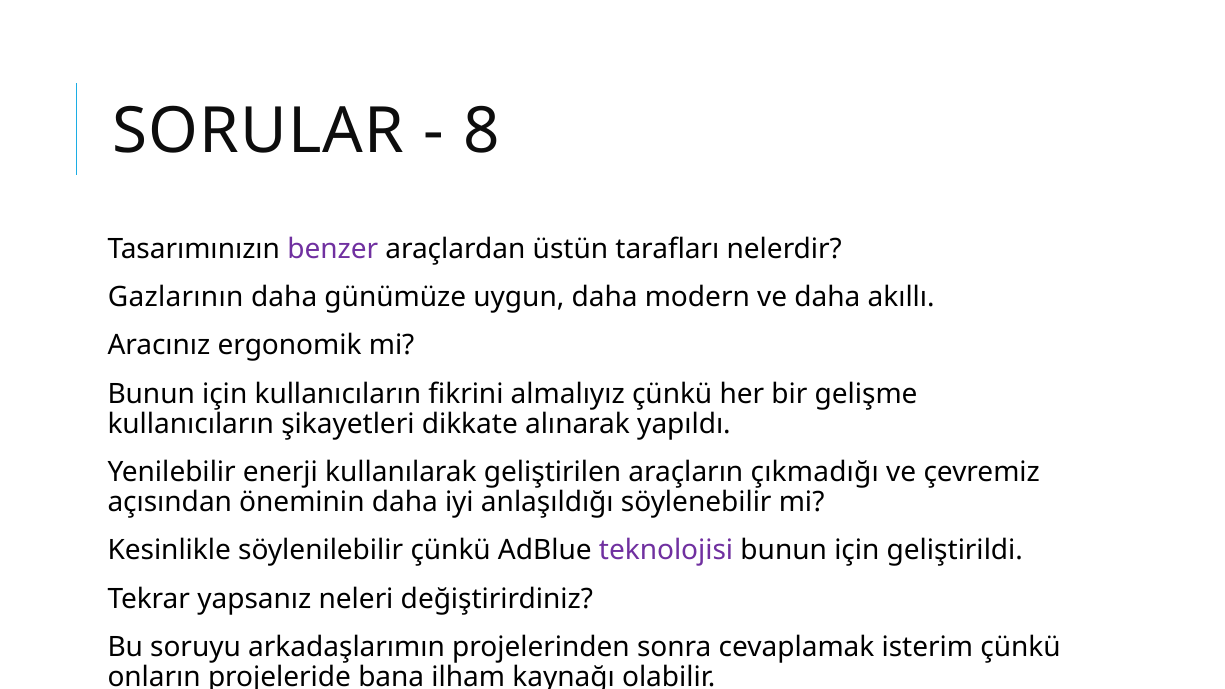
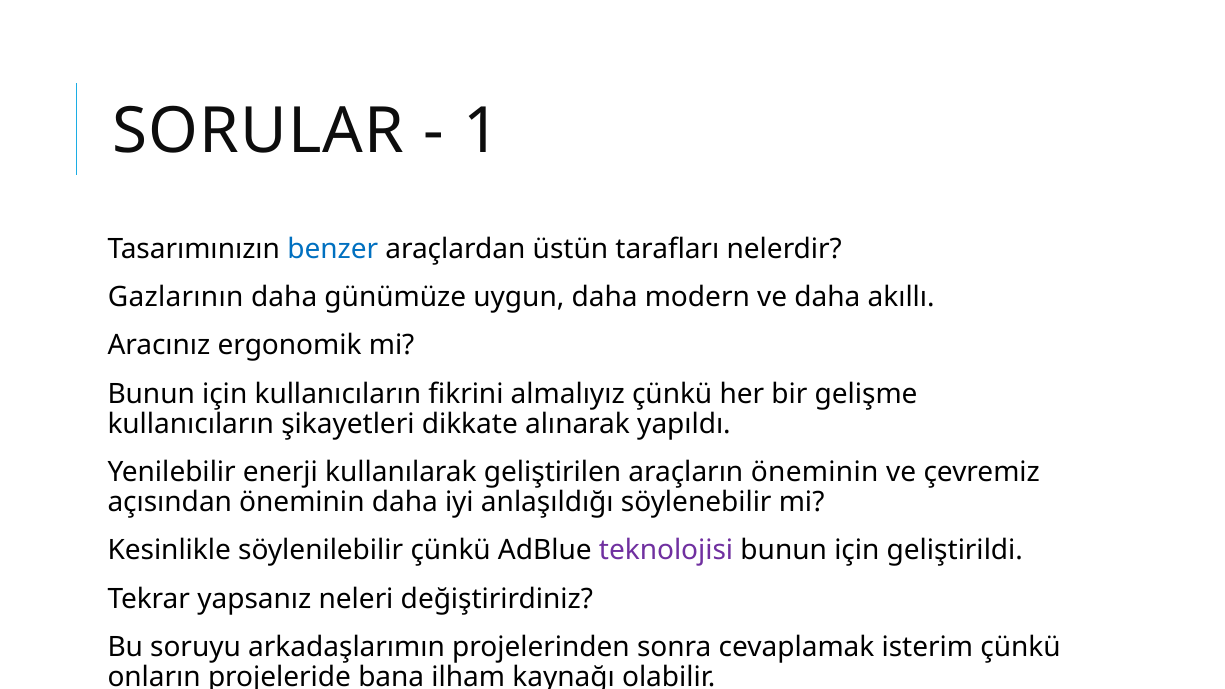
8: 8 -> 1
benzer colour: purple -> blue
araçların çıkmadığı: çıkmadığı -> öneminin
